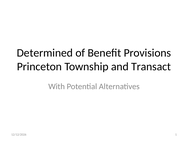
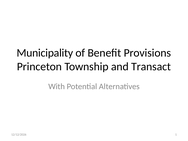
Determined: Determined -> Municipality
